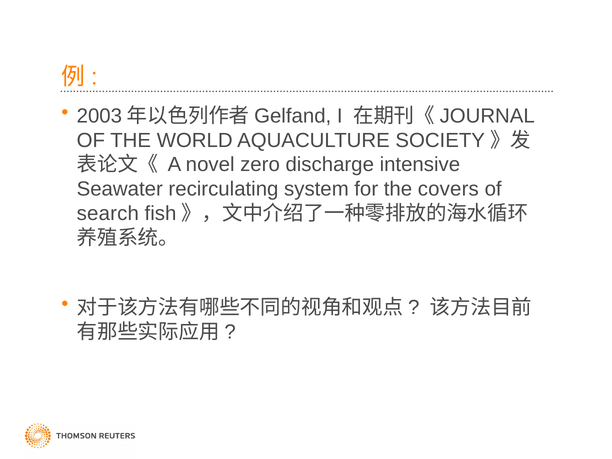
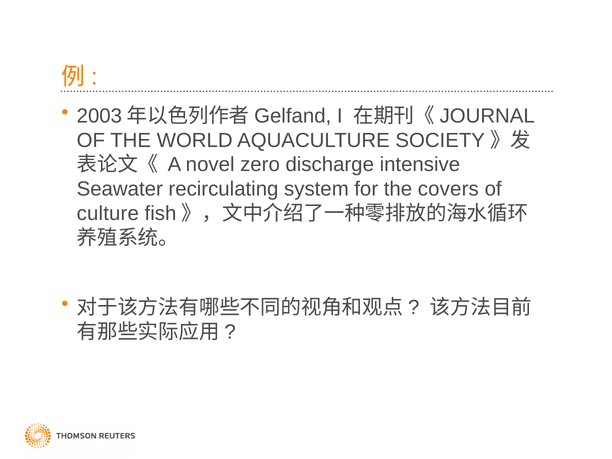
search: search -> culture
